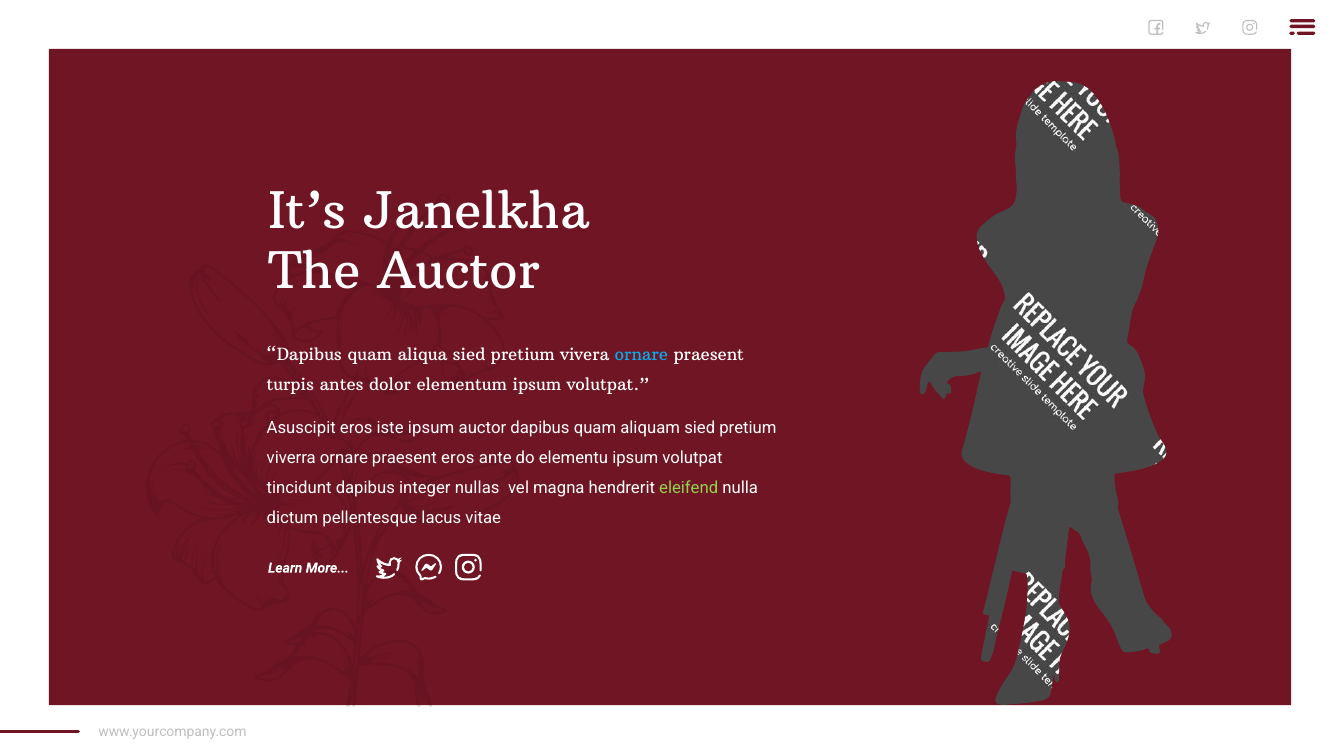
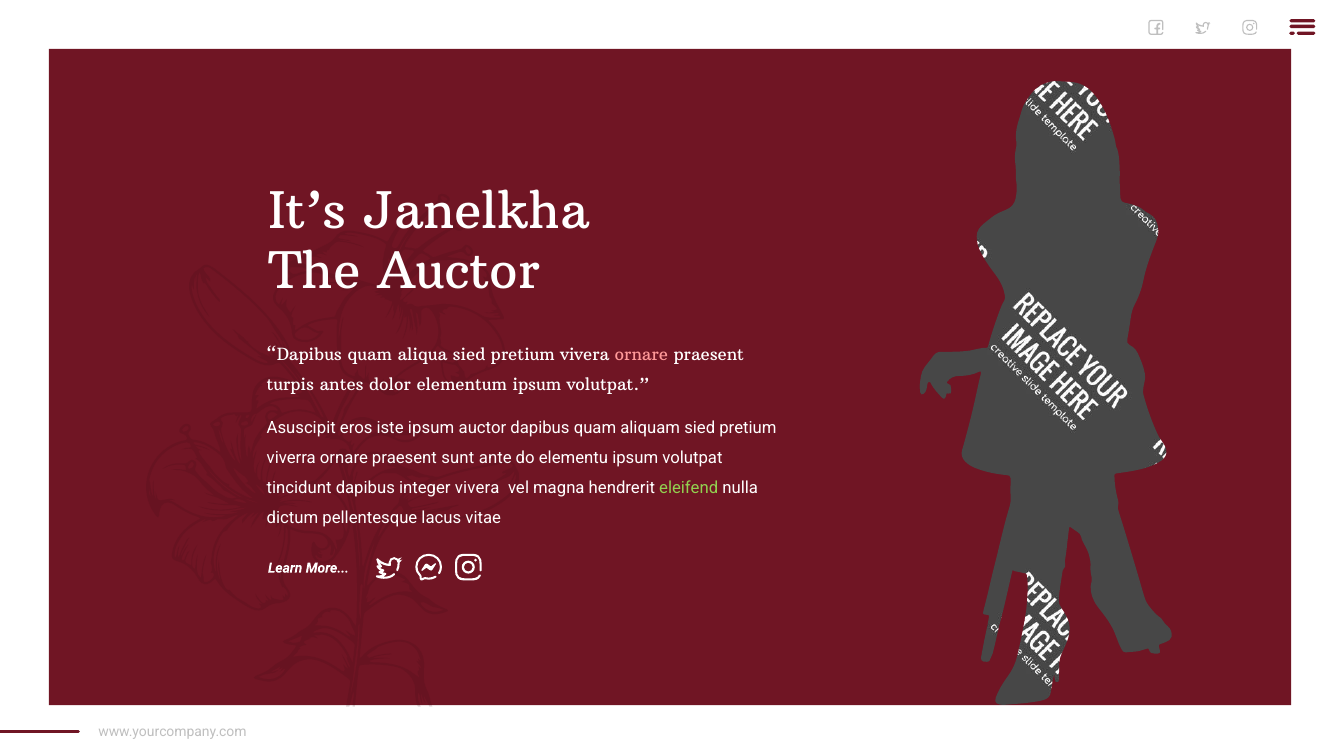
ornare at (641, 355) colour: light blue -> pink
praesent eros: eros -> sunt
integer nullas: nullas -> vivera
